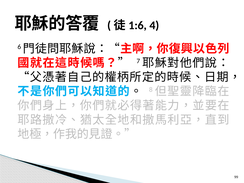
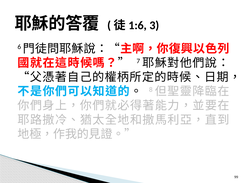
4: 4 -> 3
